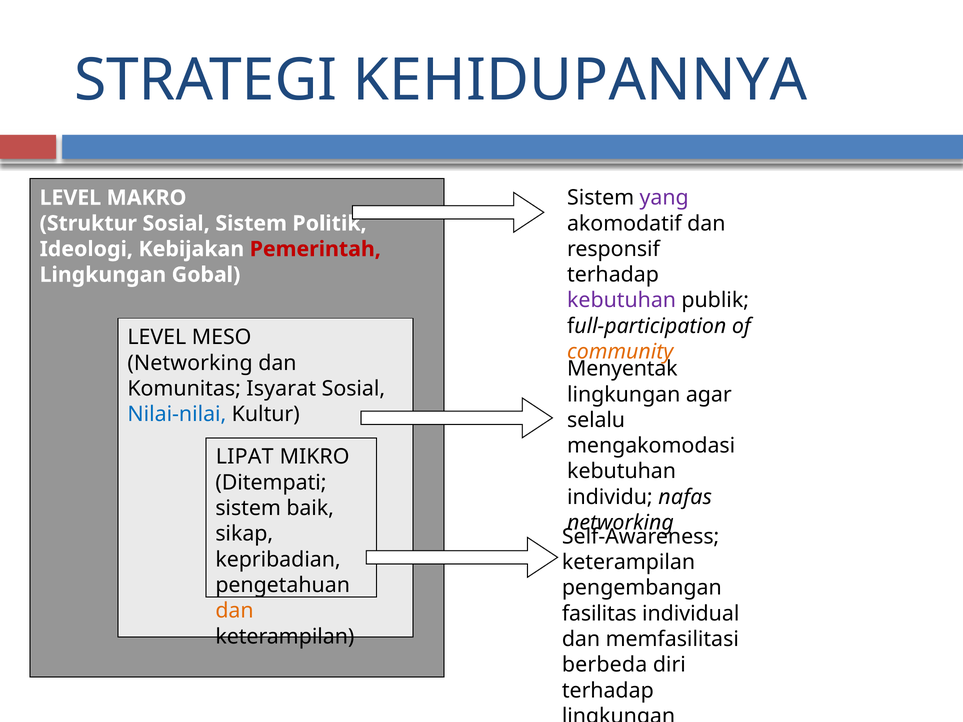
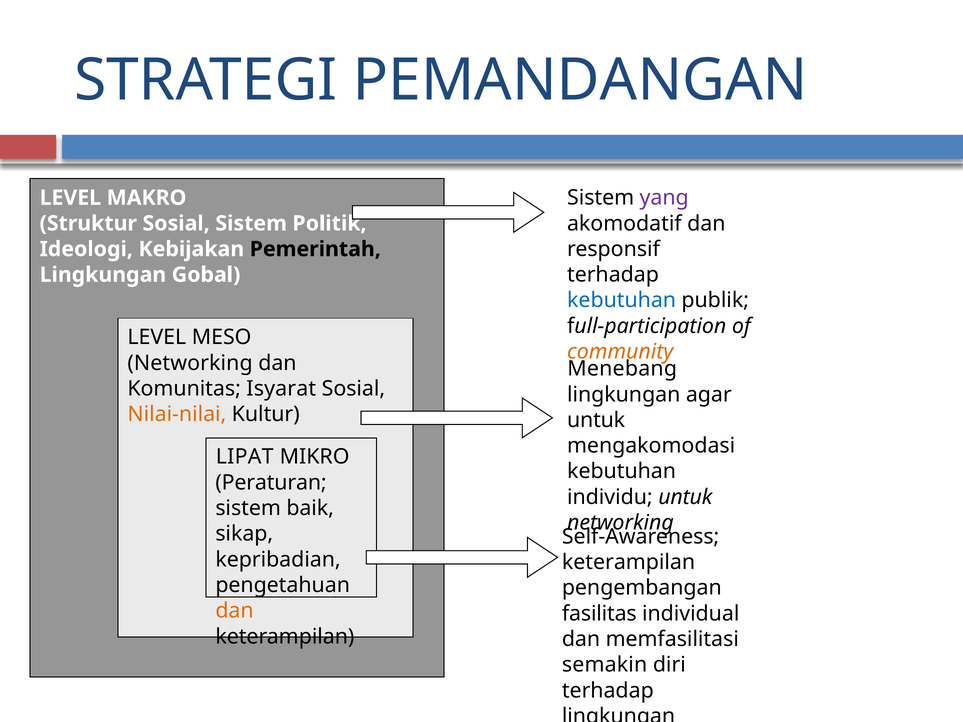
KEHIDUPANNYA: KEHIDUPANNYA -> PEMANDANGAN
Pemerintah colour: red -> black
kebutuhan at (622, 301) colour: purple -> blue
Menyentak: Menyentak -> Menebang
Nilai-nilai colour: blue -> orange
selalu at (596, 420): selalu -> untuk
Ditempati: Ditempati -> Peraturan
individu nafas: nafas -> untuk
berbeda: berbeda -> semakin
